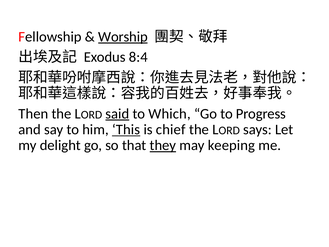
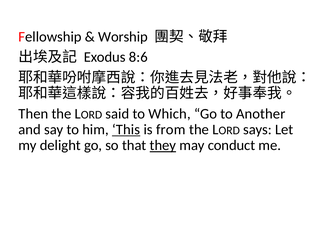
Worship underline: present -> none
8:4: 8:4 -> 8:6
said underline: present -> none
Progress: Progress -> Another
chief: chief -> from
keeping: keeping -> conduct
